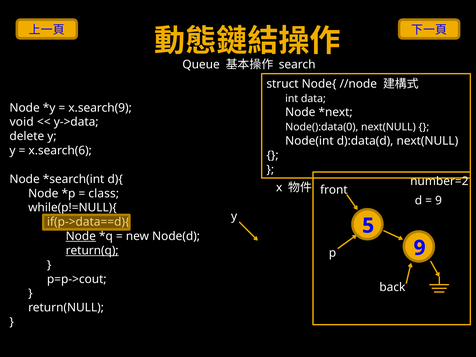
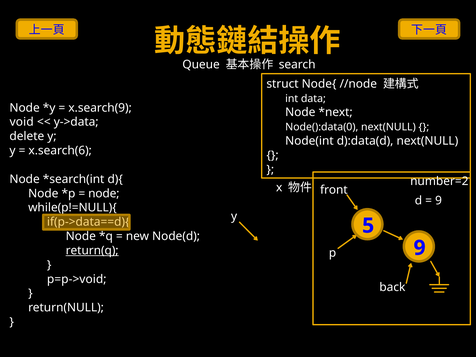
class at (104, 193): class -> node
Node at (81, 236) underline: present -> none
p=p->cout: p=p->cout -> p=p->void
